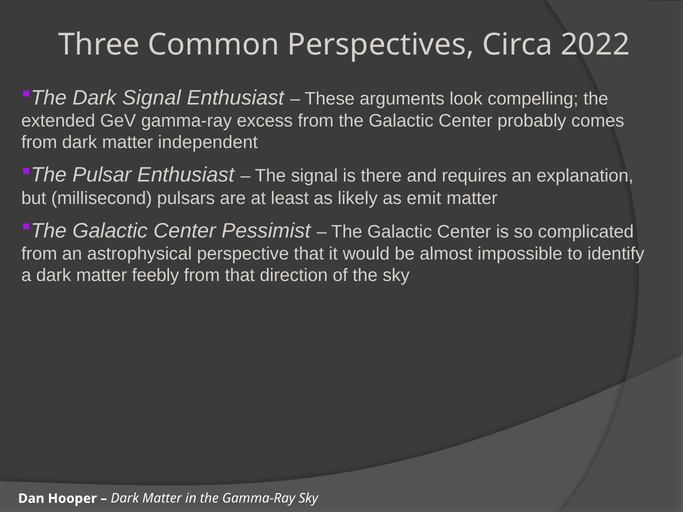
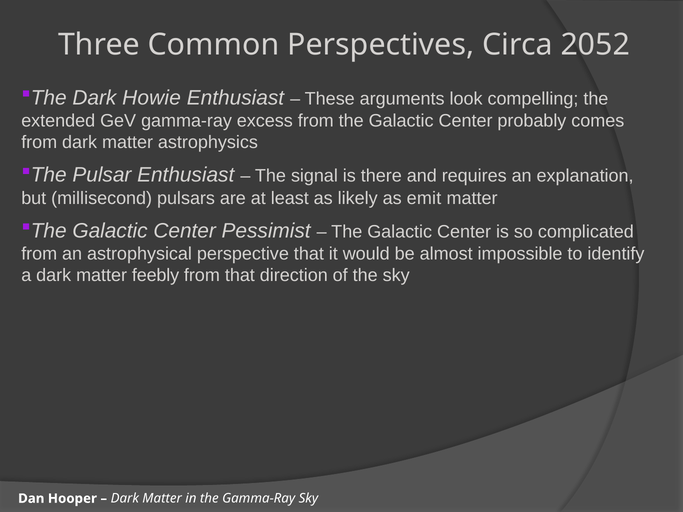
2022: 2022 -> 2052
Dark Signal: Signal -> Howie
independent: independent -> astrophysics
